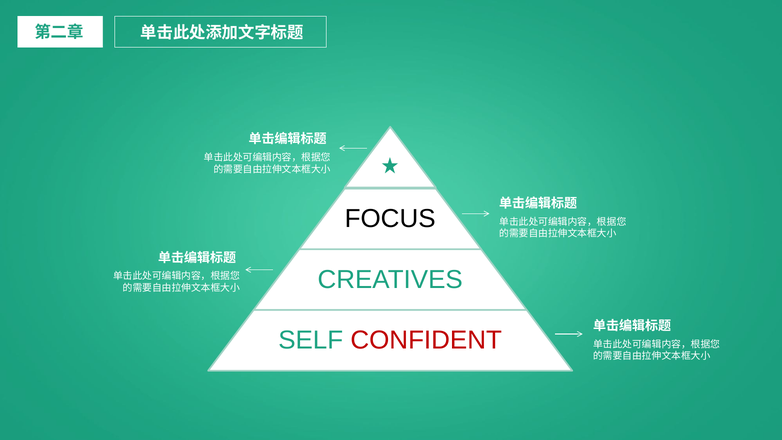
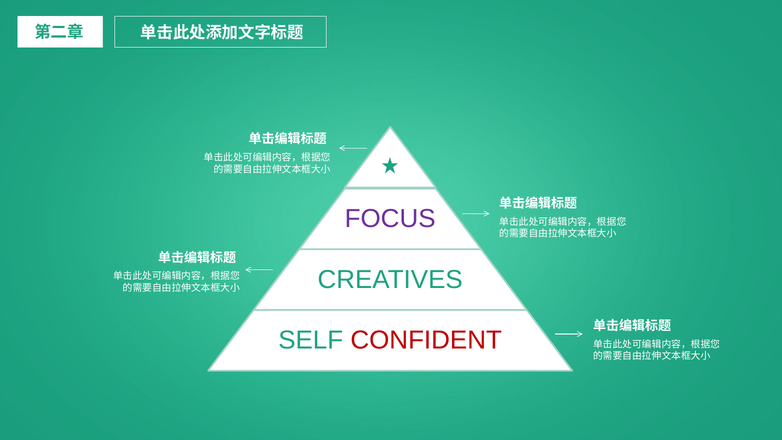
FOCUS colour: black -> purple
